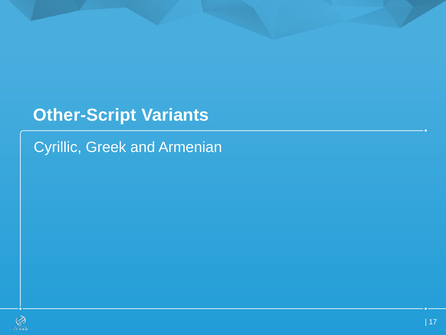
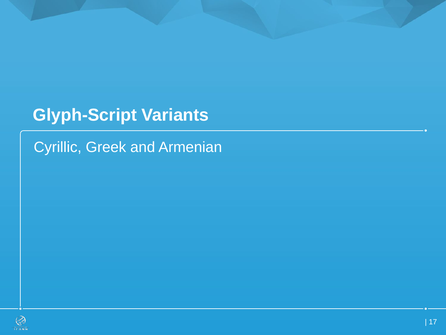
Other-Script: Other-Script -> Glyph-Script
